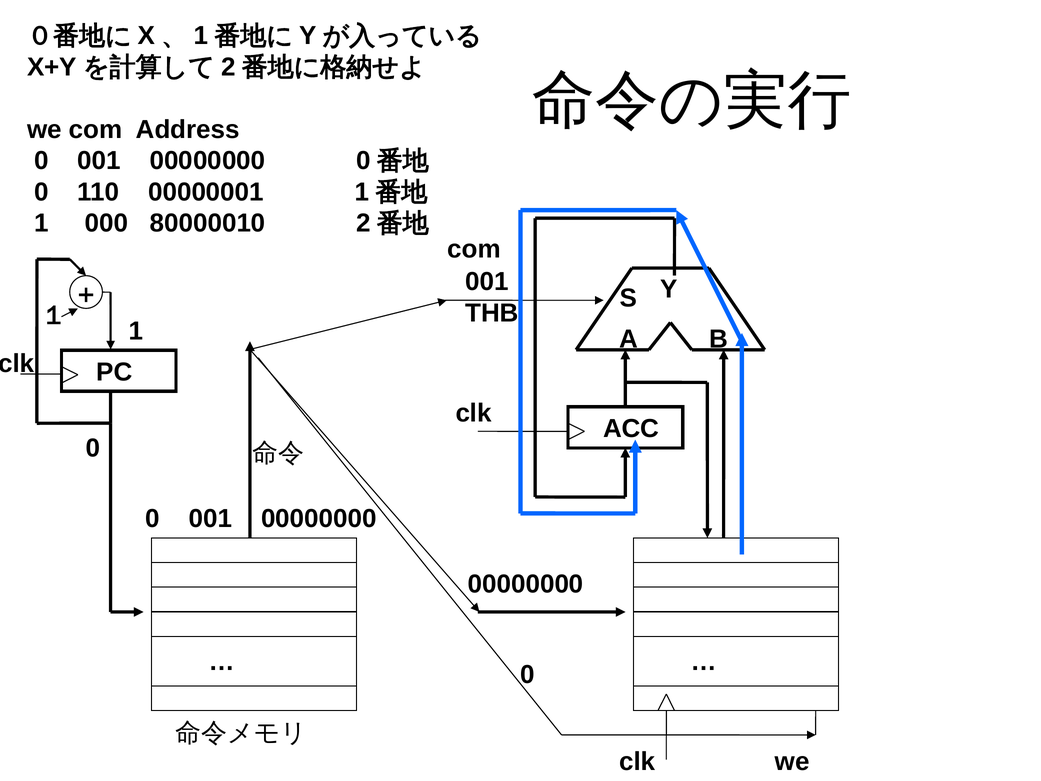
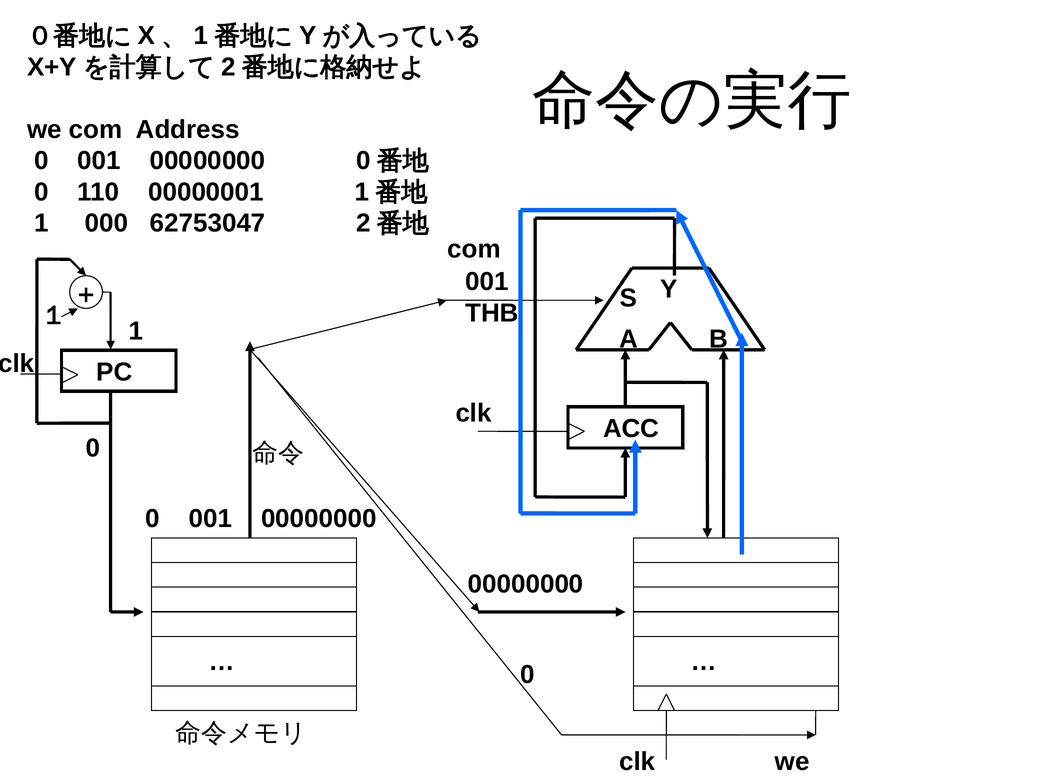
80000010: 80000010 -> 62753047
